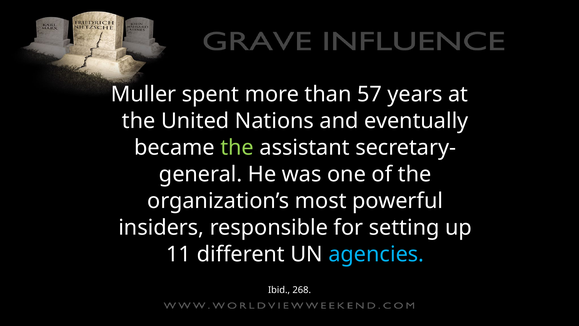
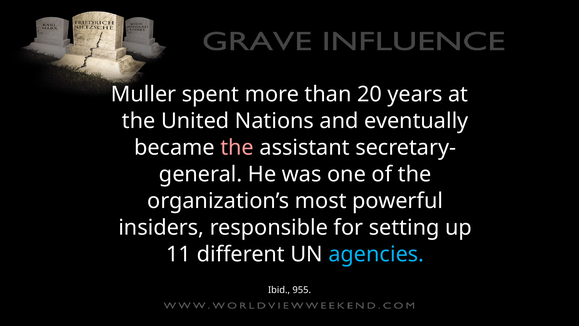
57: 57 -> 20
the at (237, 148) colour: light green -> pink
268: 268 -> 955
